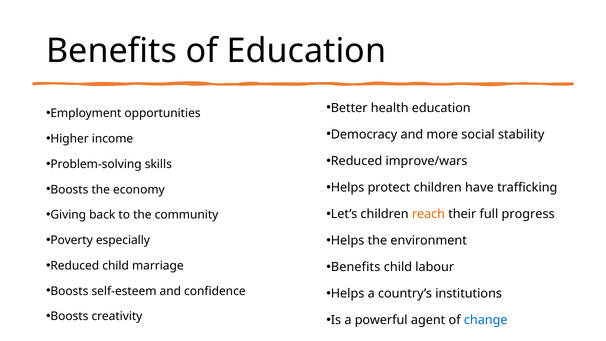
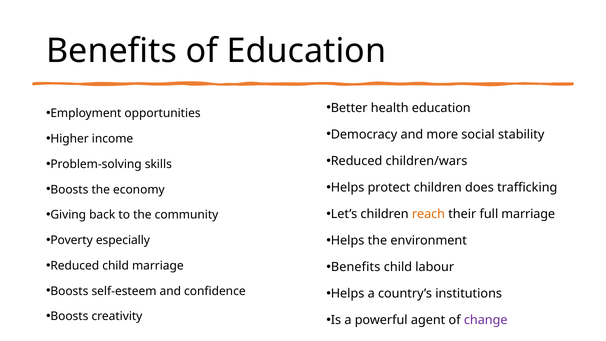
improve/wars: improve/wars -> children/wars
have: have -> does
full progress: progress -> marriage
change colour: blue -> purple
